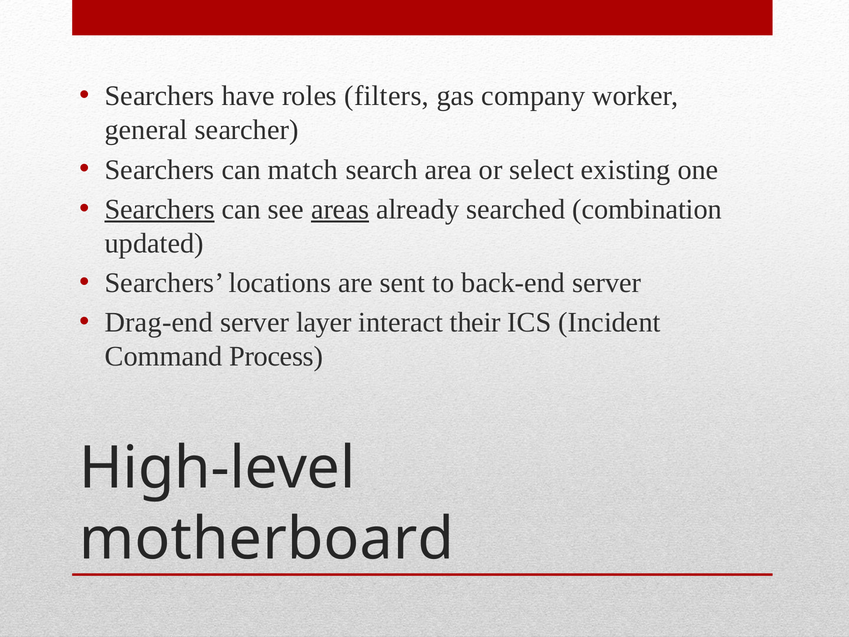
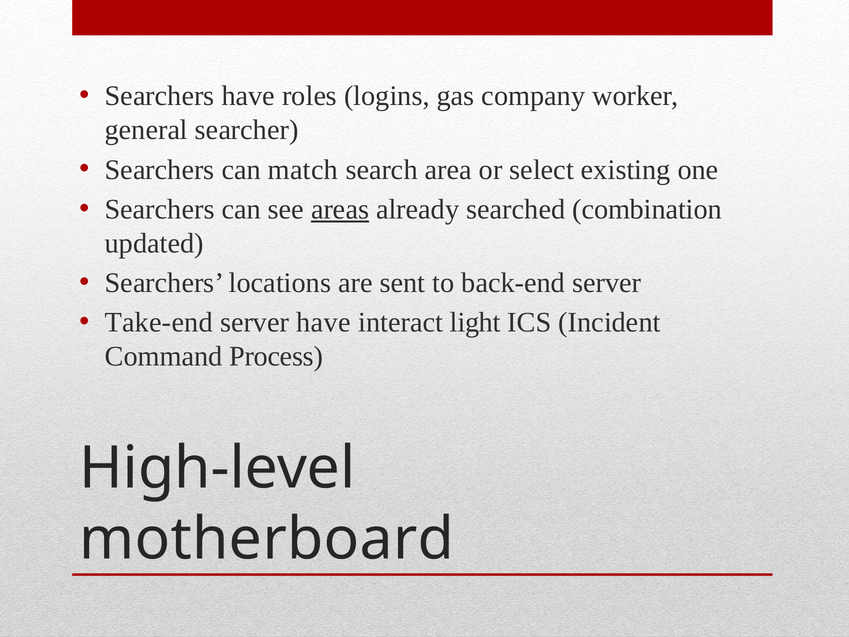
filters: filters -> logins
Searchers at (160, 209) underline: present -> none
Drag-end: Drag-end -> Take-end
server layer: layer -> have
their: their -> light
